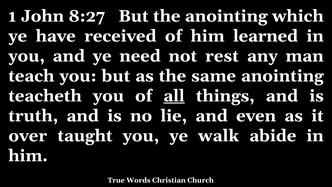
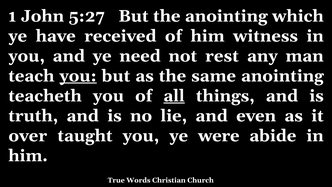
8:27: 8:27 -> 5:27
learned: learned -> witness
you at (78, 76) underline: none -> present
walk: walk -> were
